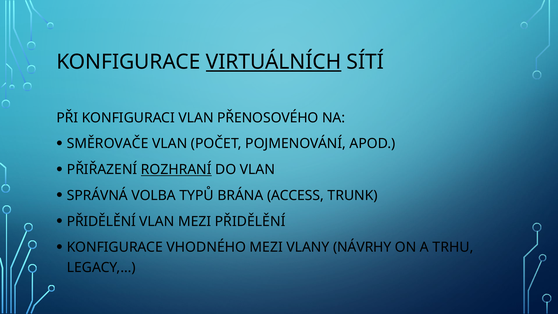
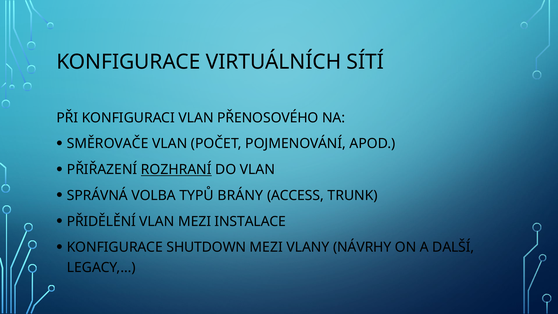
VIRTUÁLNÍCH underline: present -> none
BRÁNA: BRÁNA -> BRÁNY
MEZI PŘIDĚLĚNÍ: PŘIDĚLĚNÍ -> INSTALACE
VHODNÉHO: VHODNÉHO -> SHUTDOWN
TRHU: TRHU -> DALŠÍ
